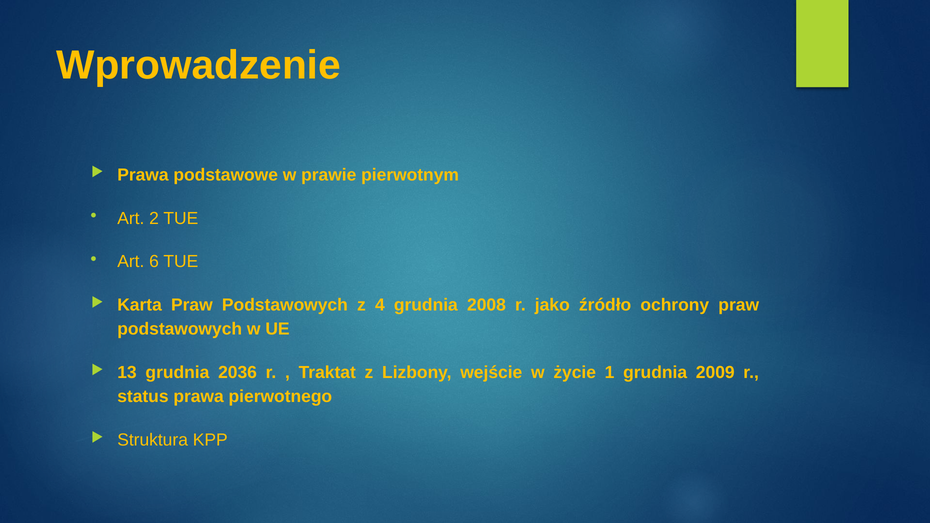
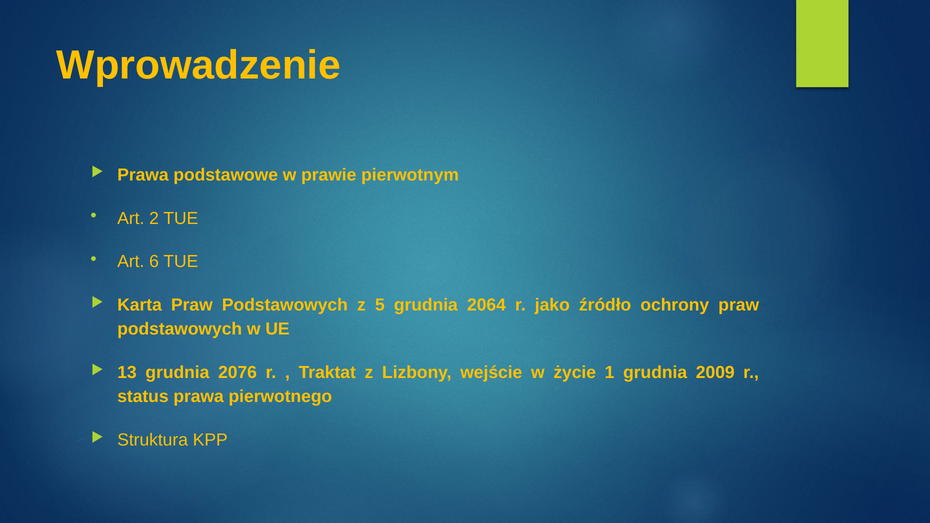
4: 4 -> 5
2008: 2008 -> 2064
2036: 2036 -> 2076
